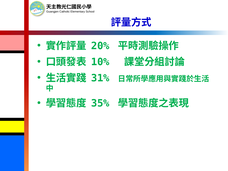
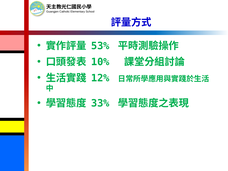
20%: 20% -> 53%
31%: 31% -> 12%
35%: 35% -> 33%
